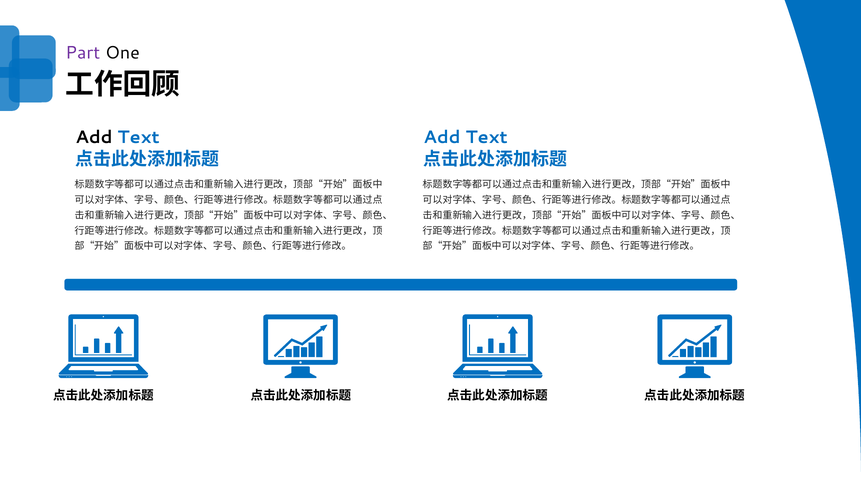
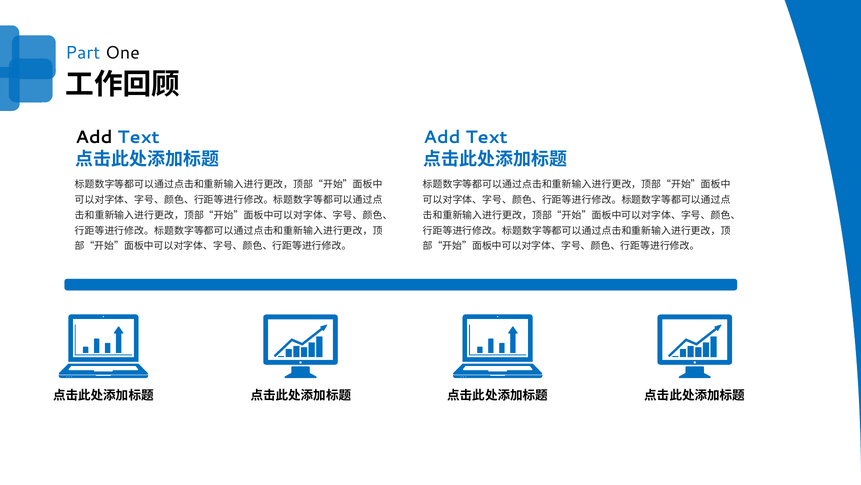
Part colour: purple -> blue
